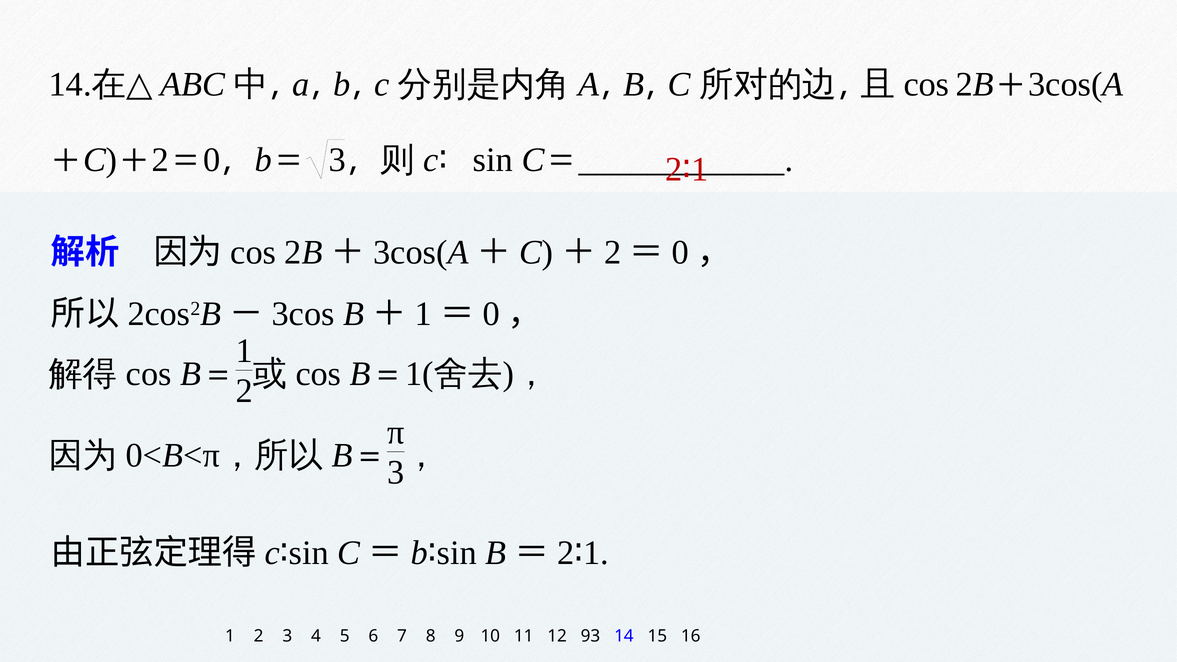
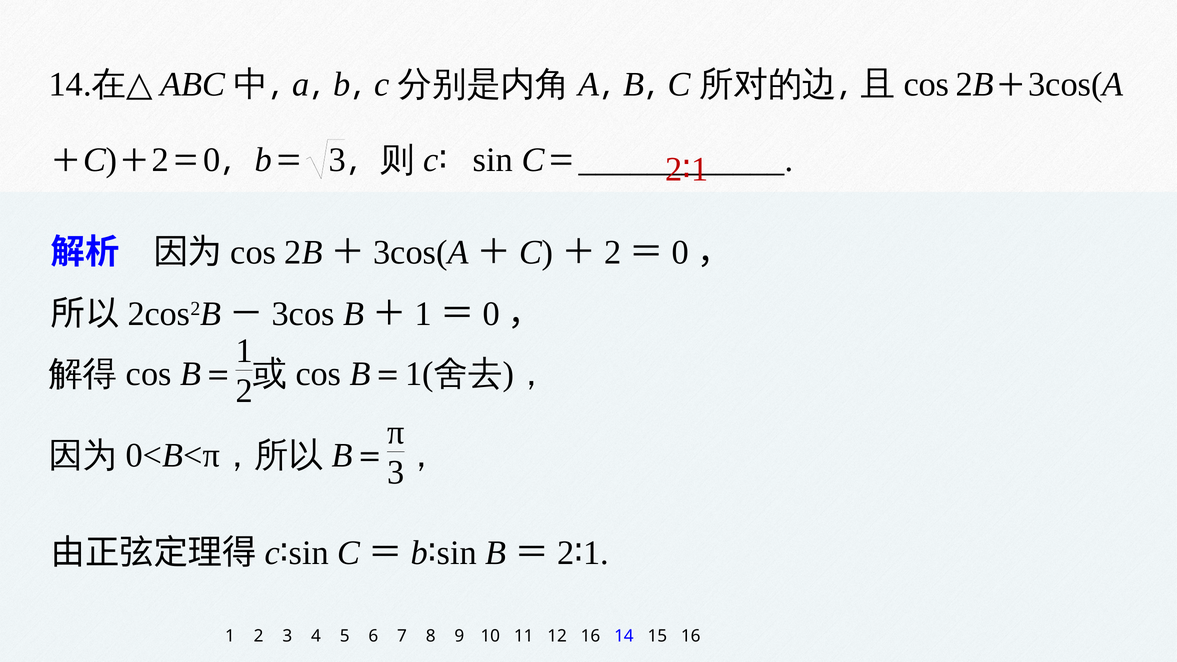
12 93: 93 -> 16
